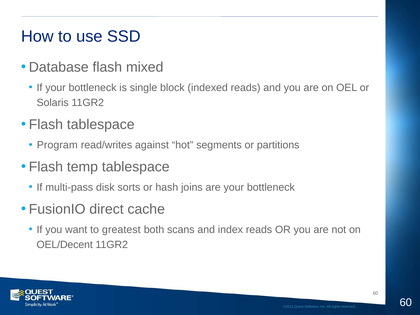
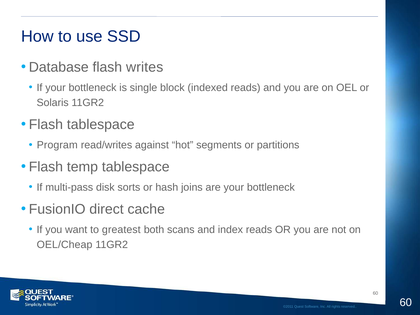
mixed: mixed -> writes
OEL/Decent: OEL/Decent -> OEL/Cheap
